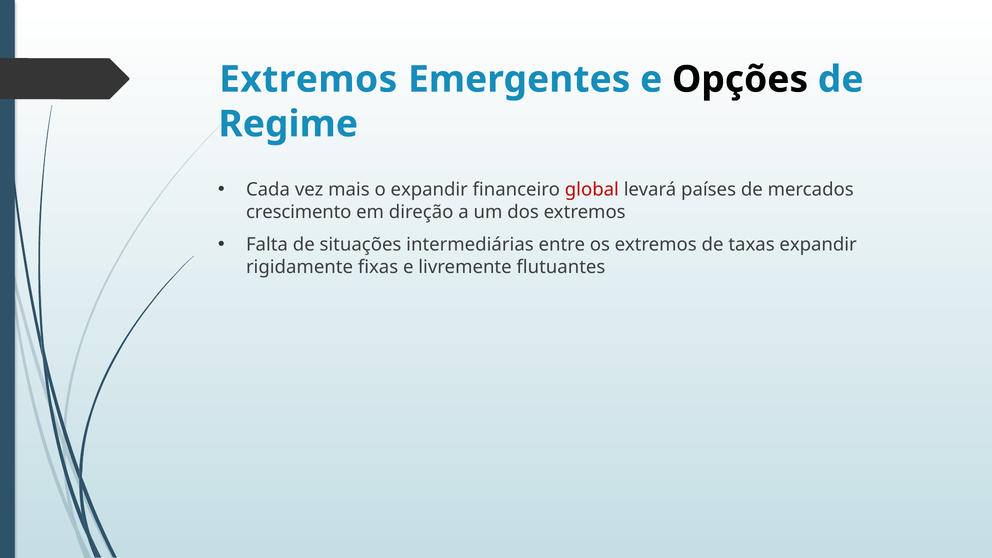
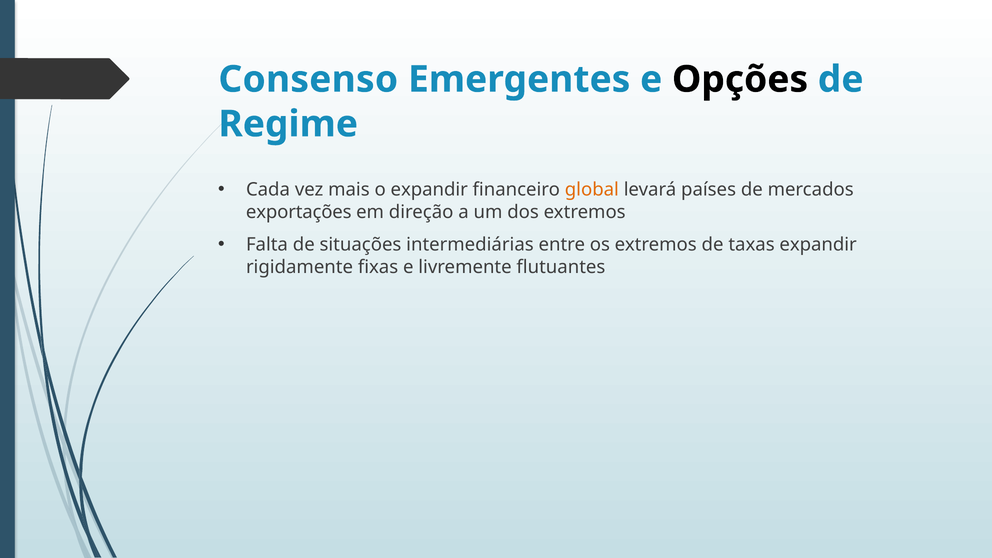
Extremos at (308, 79): Extremos -> Consenso
global colour: red -> orange
crescimento: crescimento -> exportações
